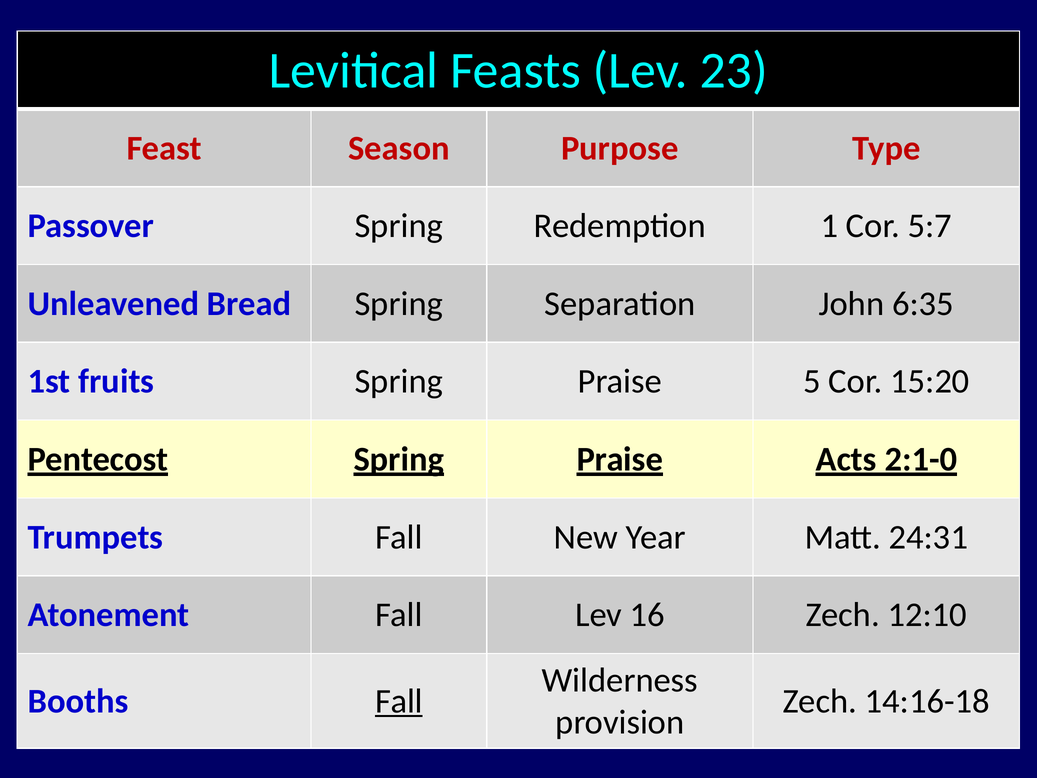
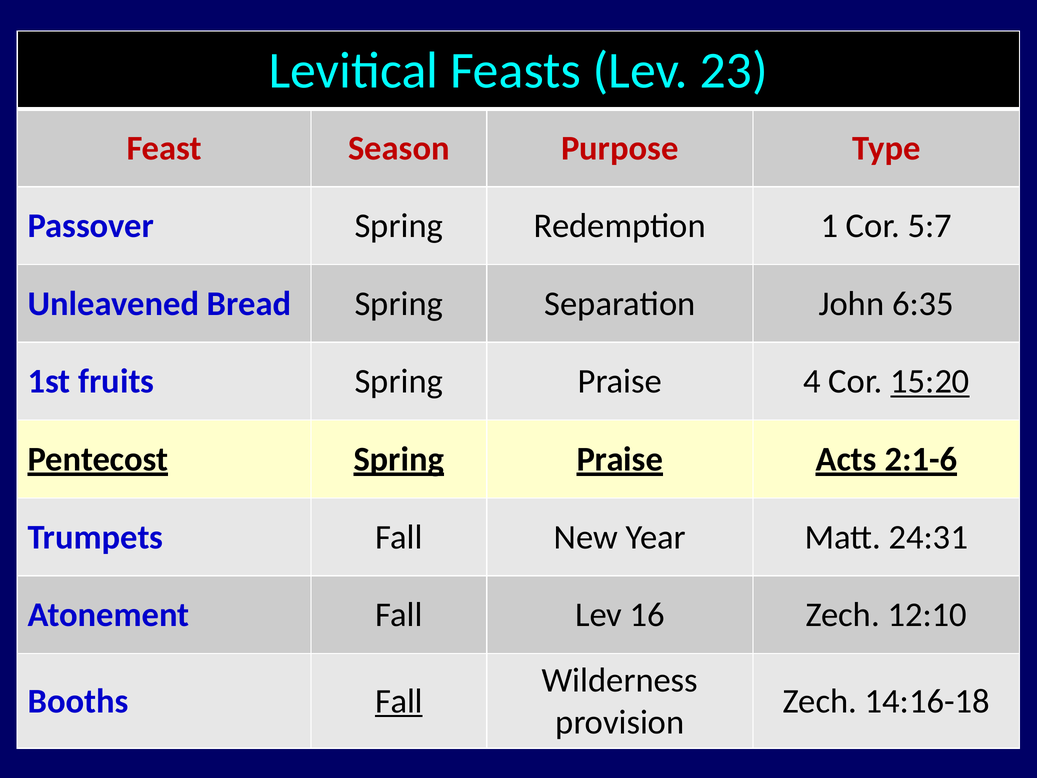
5: 5 -> 4
15:20 underline: none -> present
2:1-0: 2:1-0 -> 2:1-6
